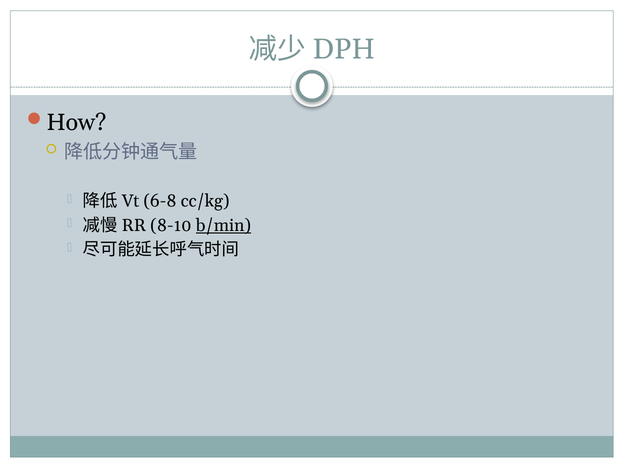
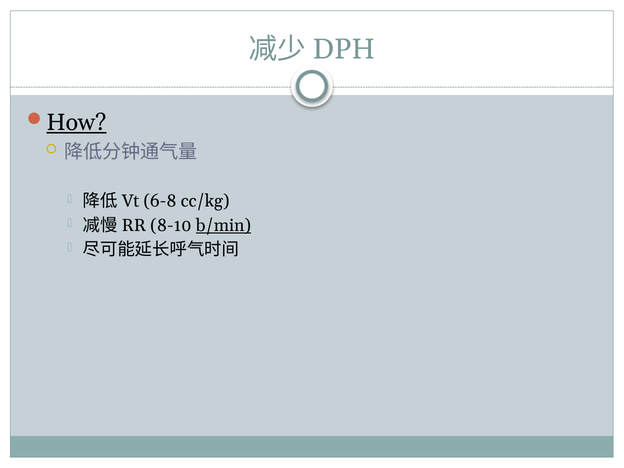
How underline: none -> present
